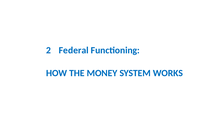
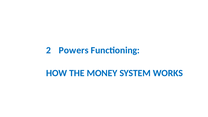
Federal: Federal -> Powers
